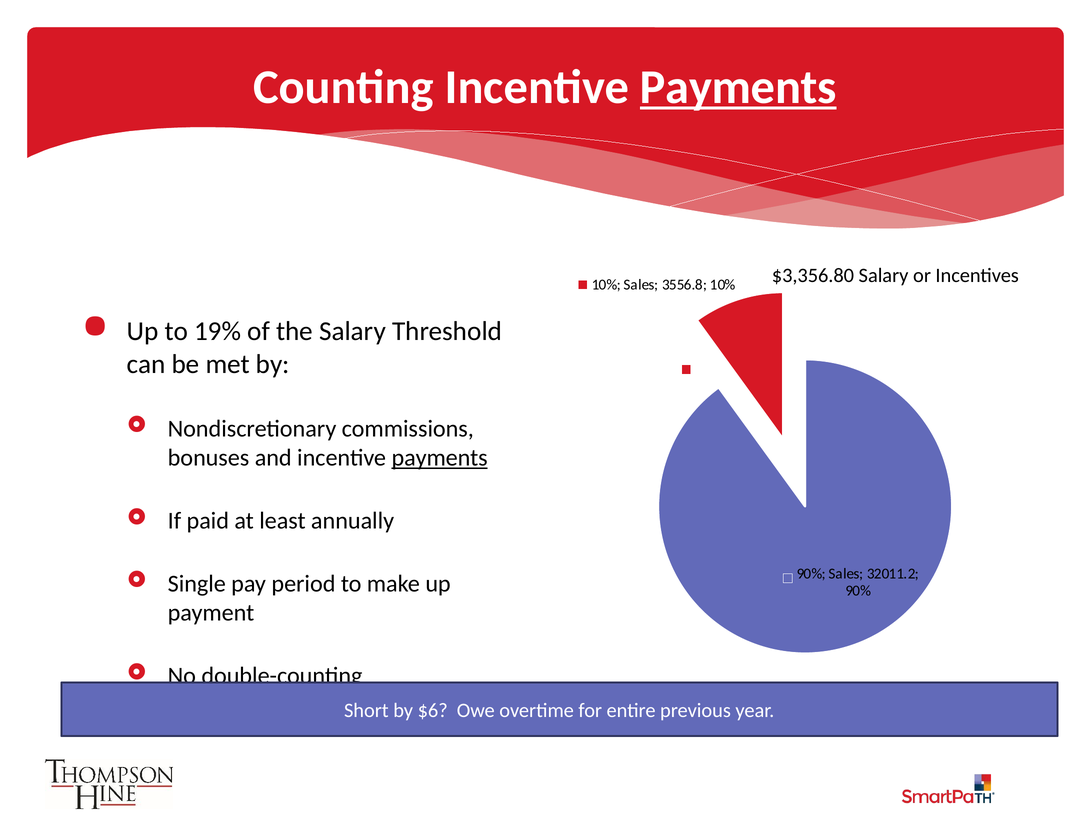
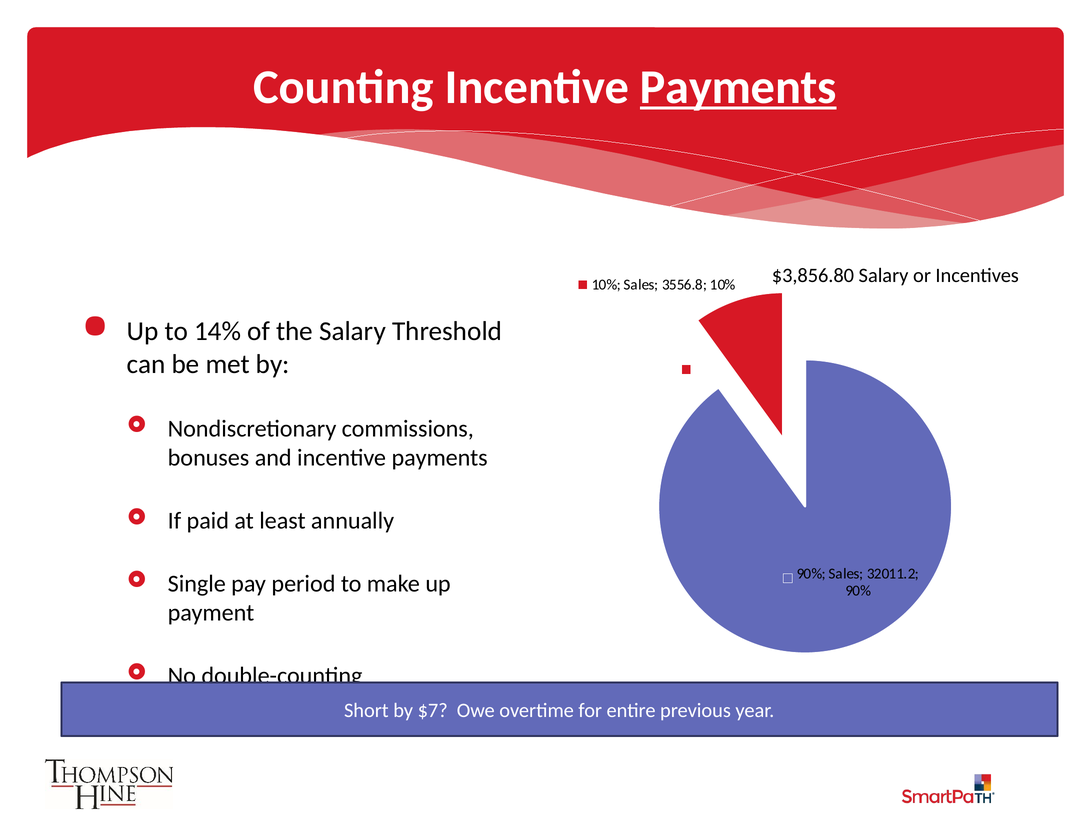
$3,356.80: $3,356.80 -> $3,856.80
19%: 19% -> 14%
payments at (440, 458) underline: present -> none
$6: $6 -> $7
